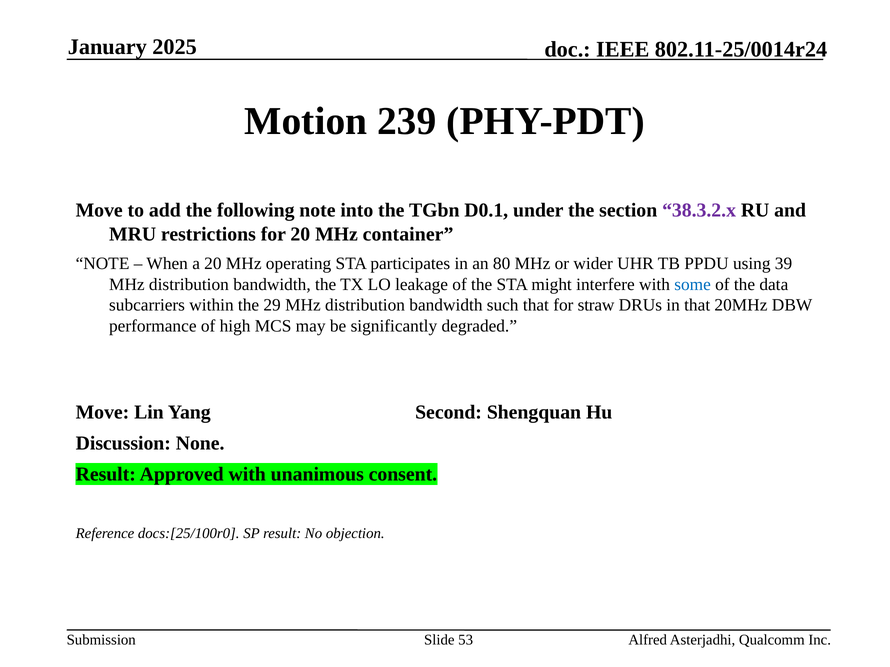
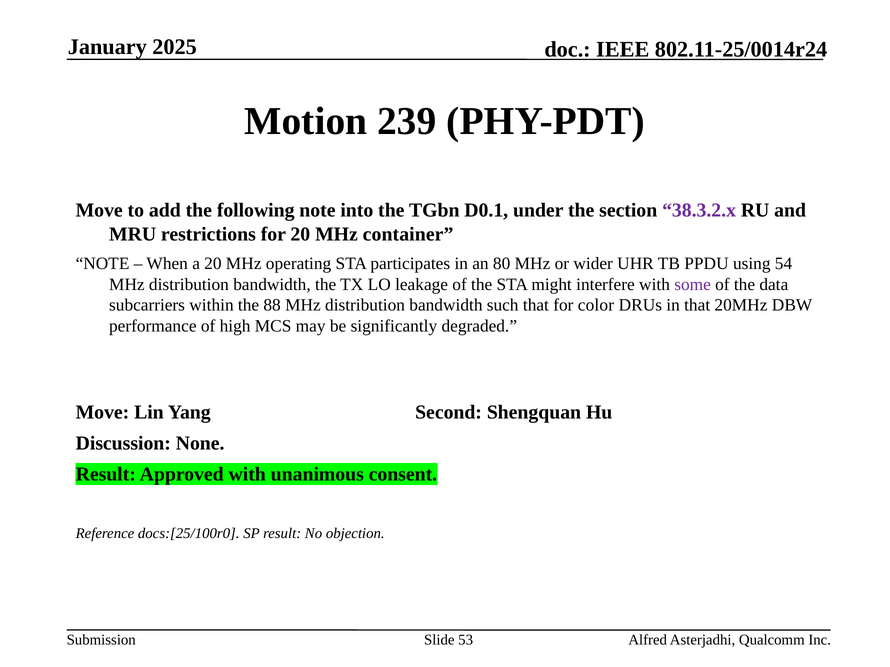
39: 39 -> 54
some colour: blue -> purple
29: 29 -> 88
straw: straw -> color
